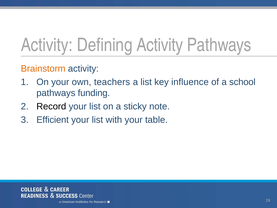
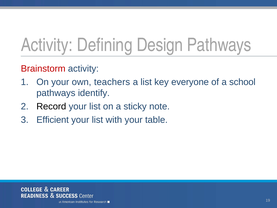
Defining Activity: Activity -> Design
Brainstorm colour: orange -> red
influence: influence -> everyone
funding: funding -> identify
